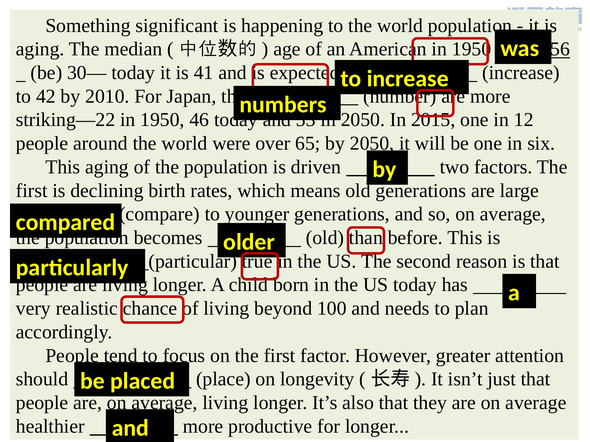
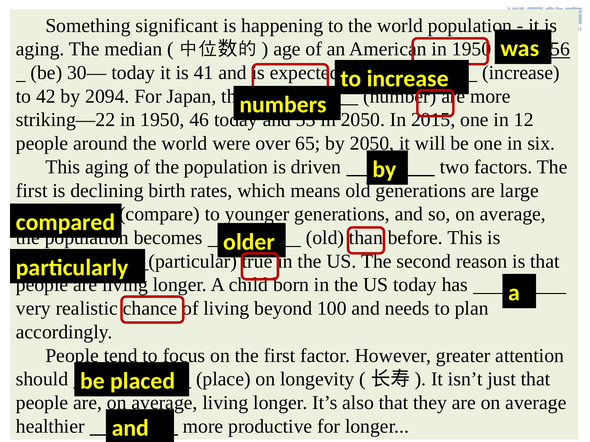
2010: 2010 -> 2094
